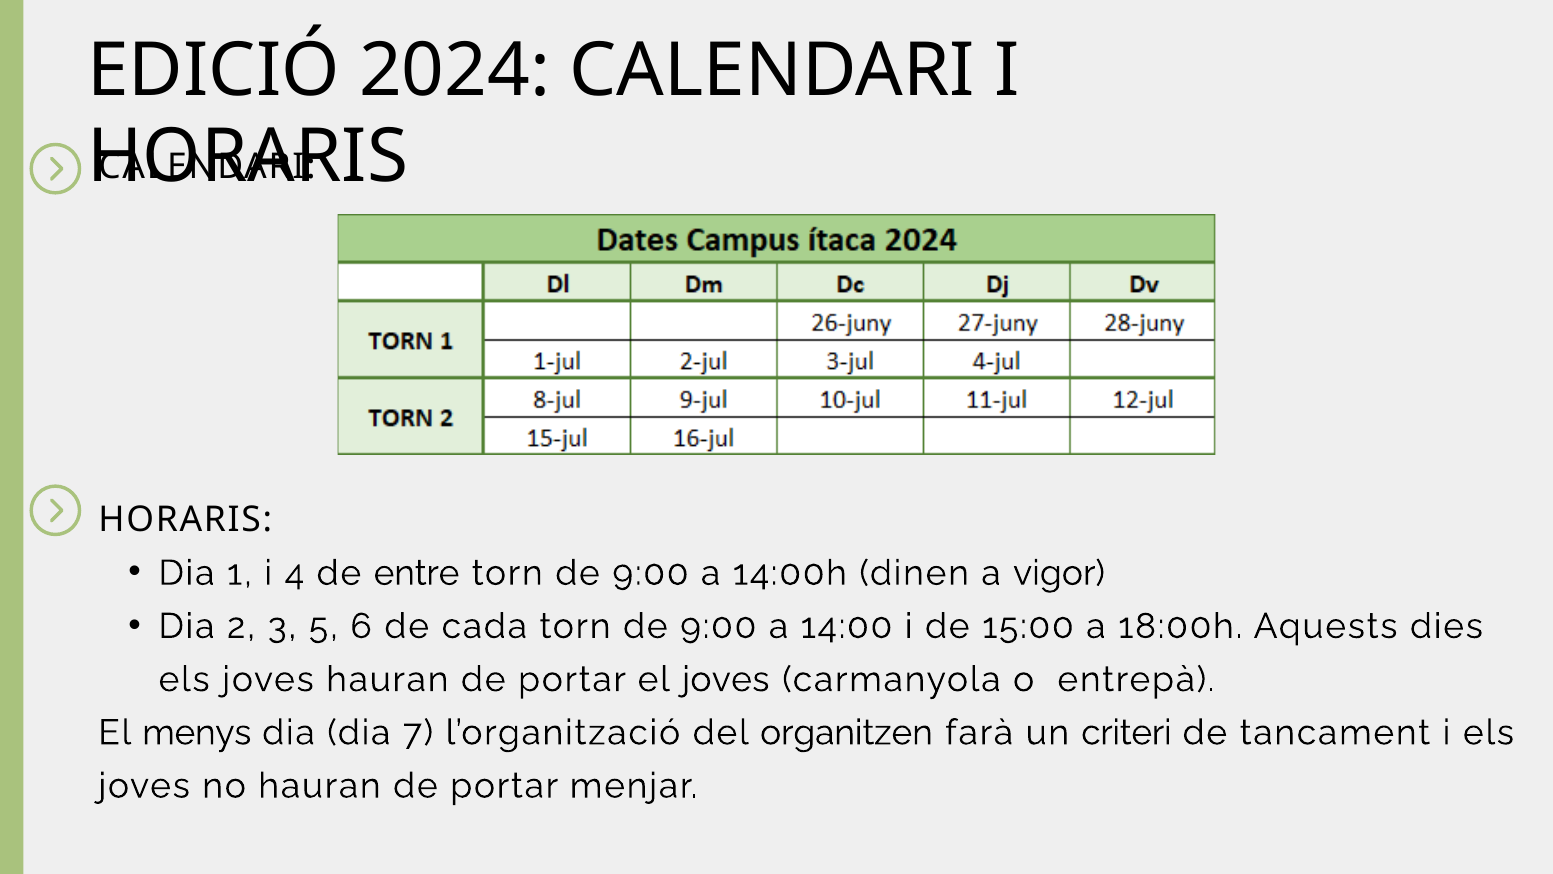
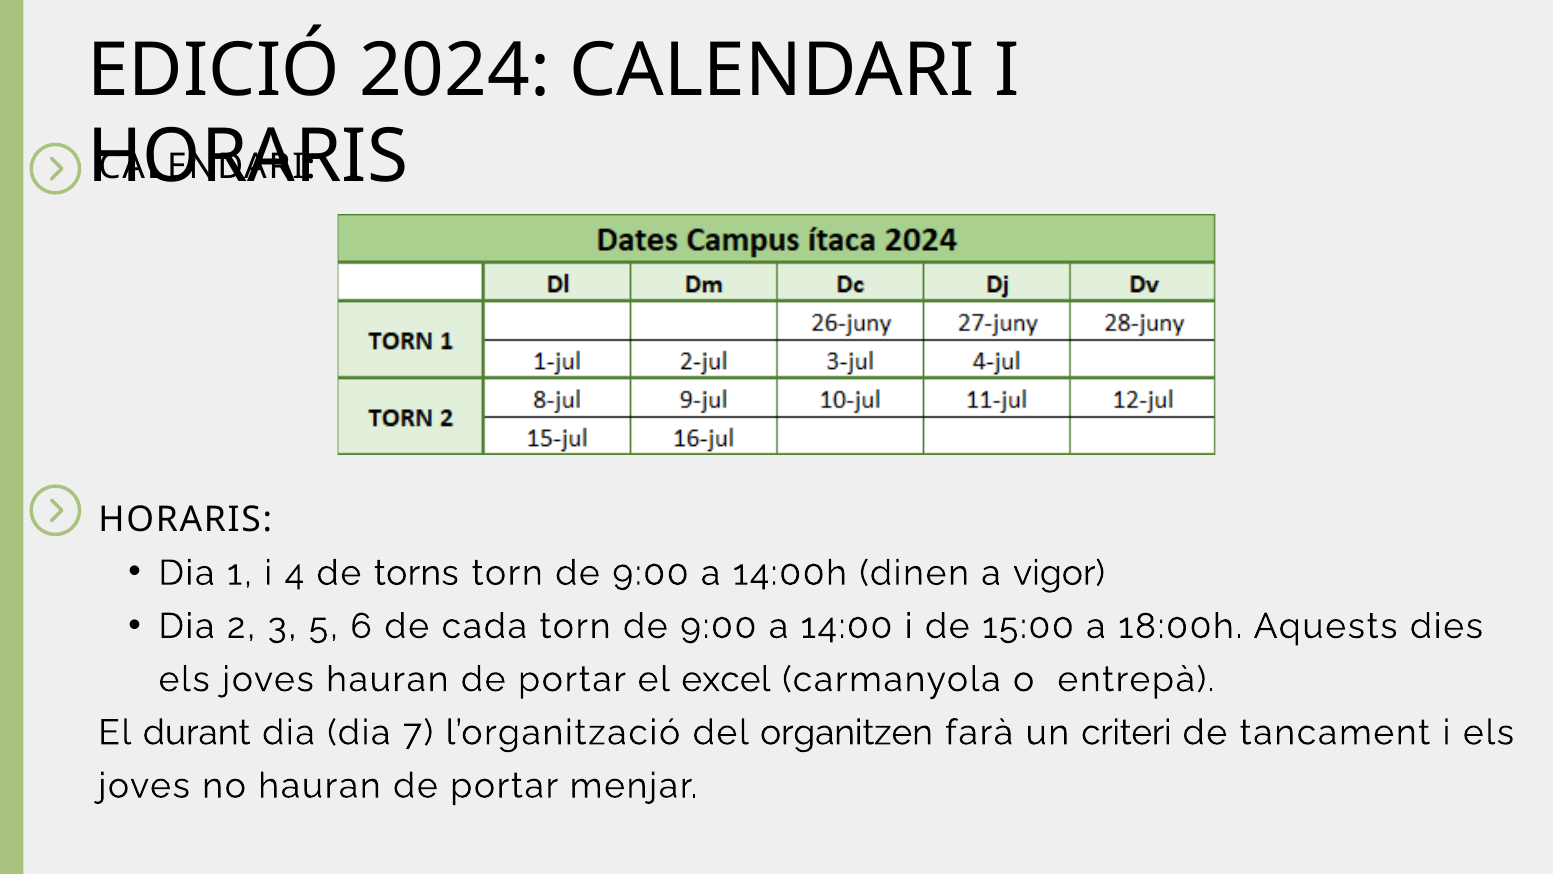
entre: entre -> torns
el joves: joves -> excel
menys: menys -> durant
